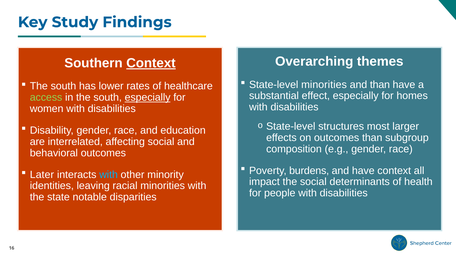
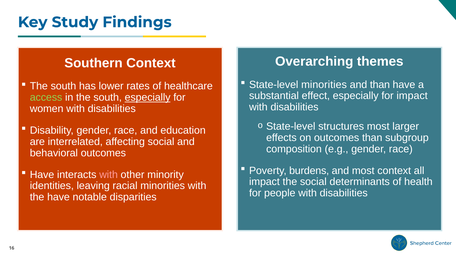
Context at (151, 63) underline: present -> none
for homes: homes -> impact
and have: have -> most
Later at (42, 175): Later -> Have
with at (109, 175) colour: light blue -> pink
the state: state -> have
